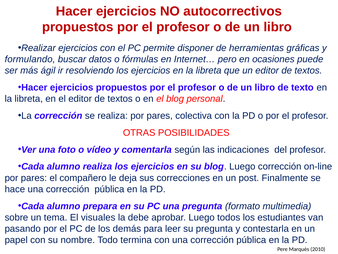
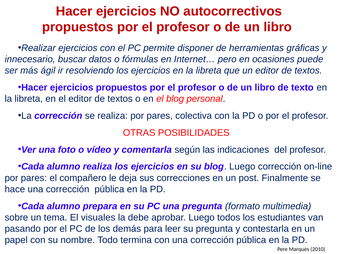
formulando: formulando -> innecesario
